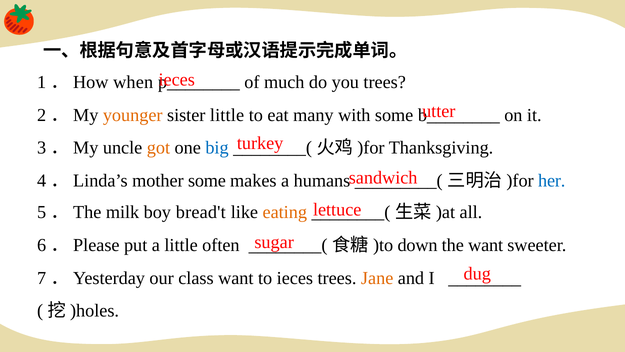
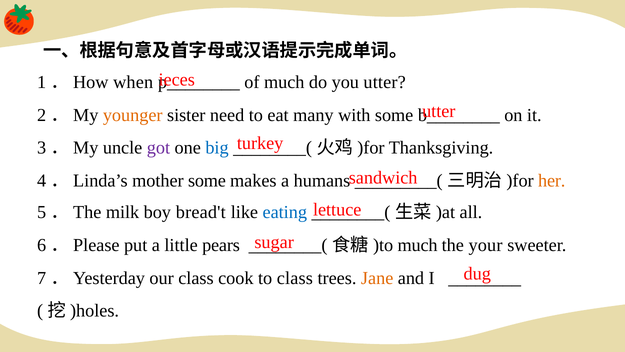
you trees: trees -> utter
sister little: little -> need
got colour: orange -> purple
her colour: blue -> orange
eating colour: orange -> blue
often: often -> pears
down at (418, 245): down -> much
the want: want -> your
class want: want -> cook
to ieces: ieces -> class
